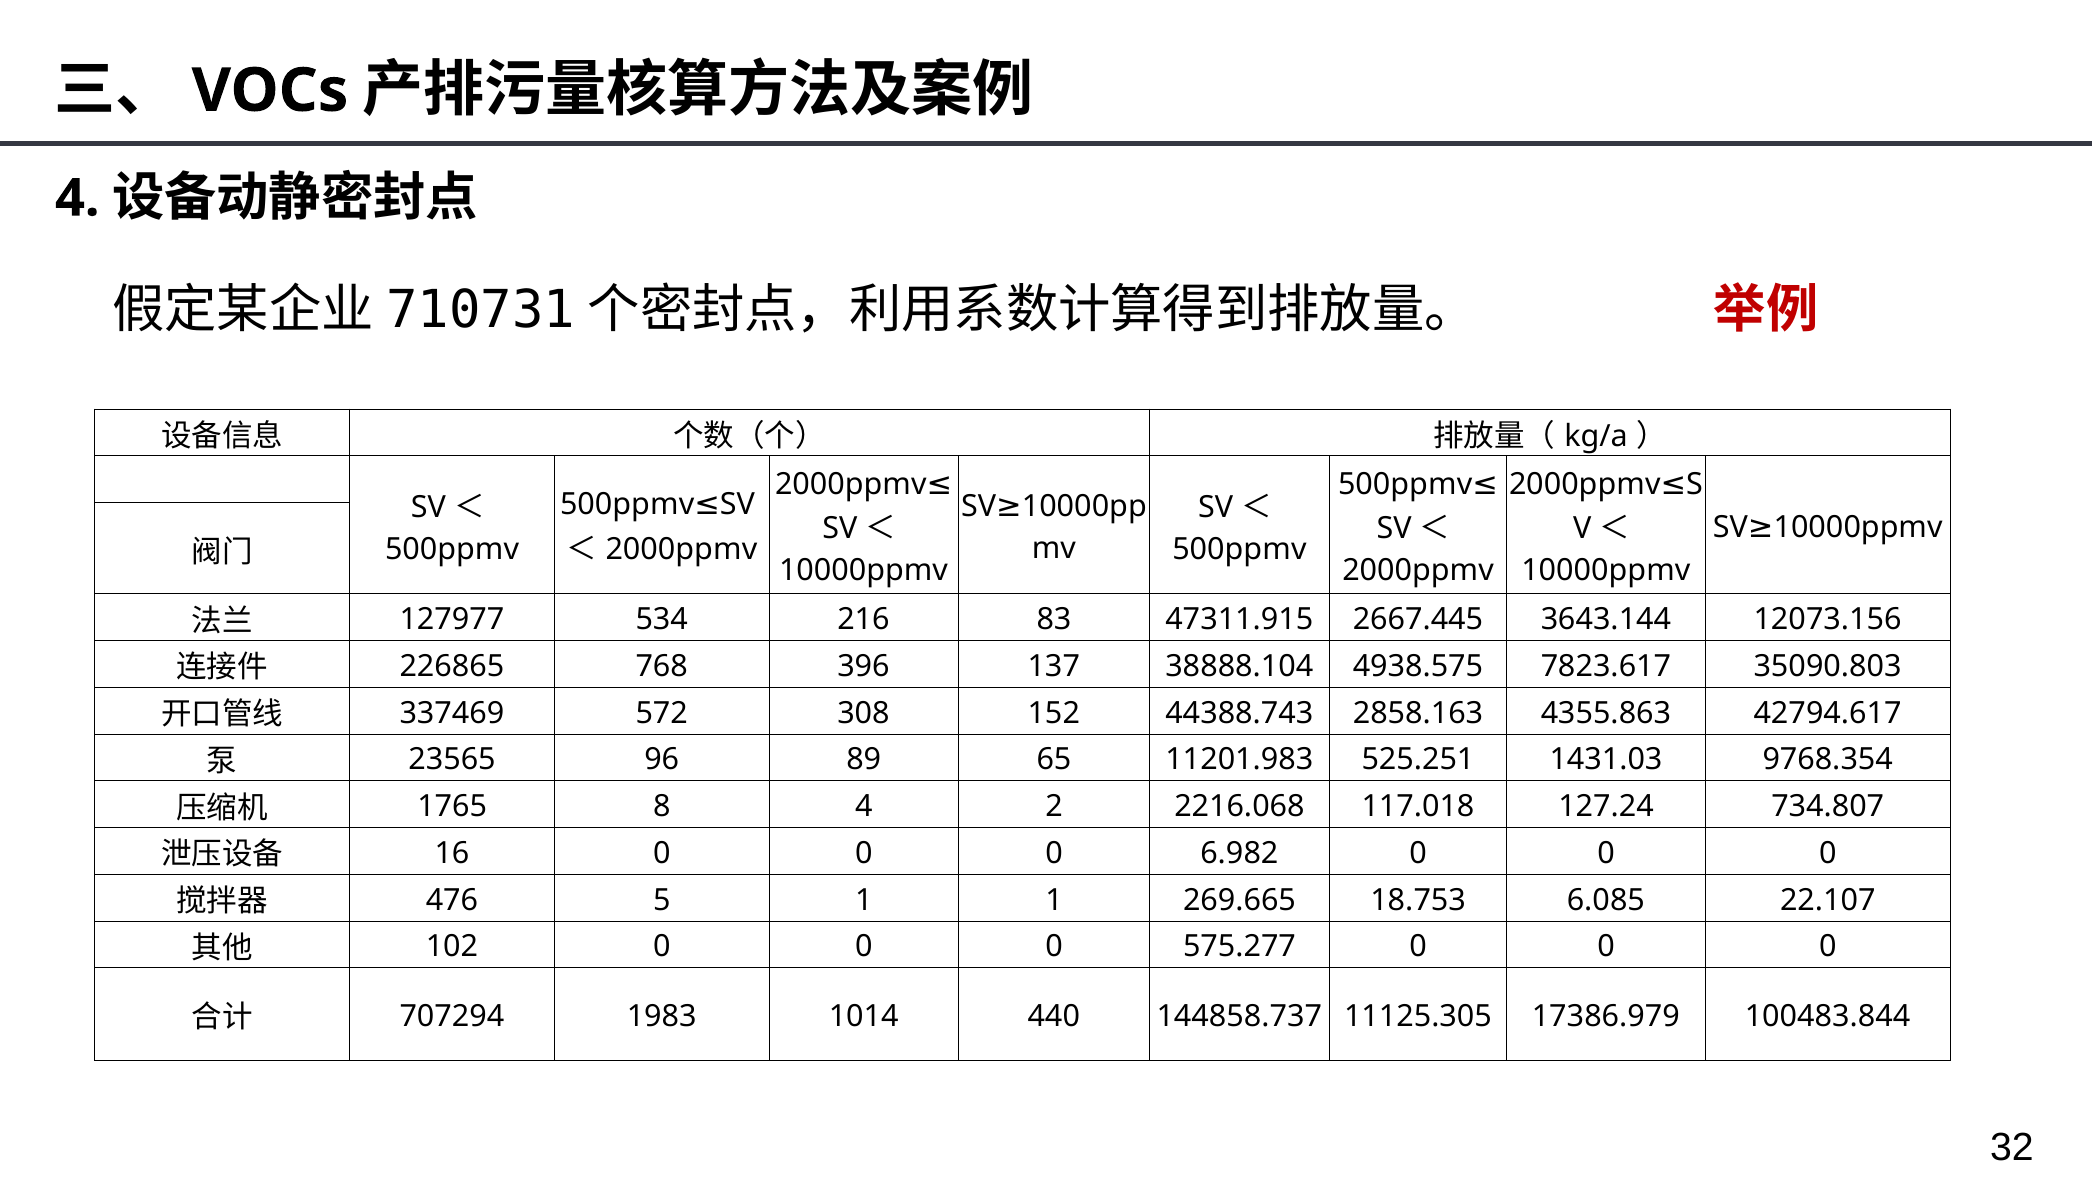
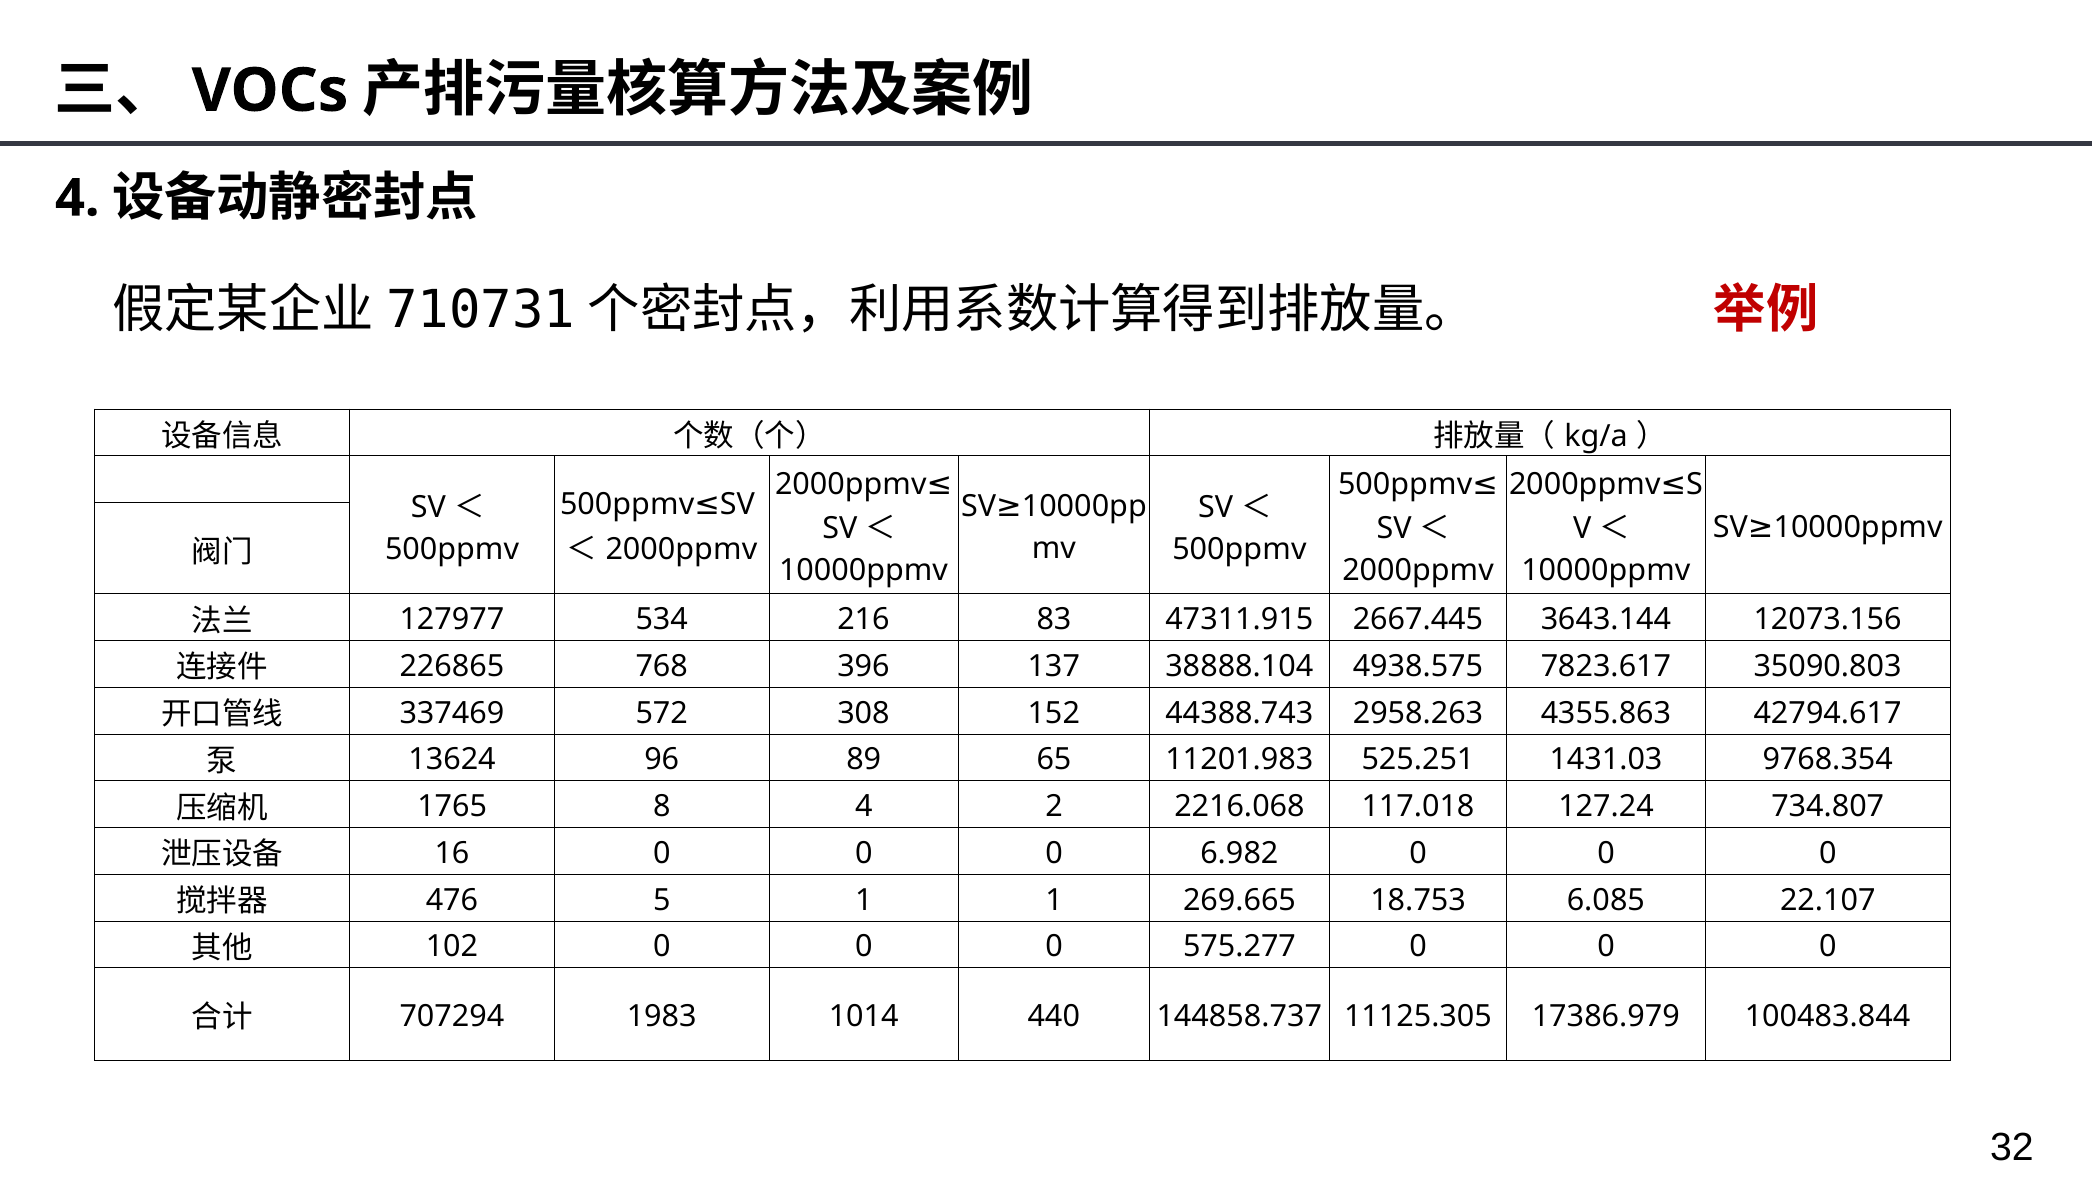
2858.163: 2858.163 -> 2958.263
23565: 23565 -> 13624
